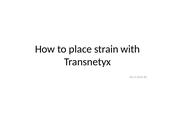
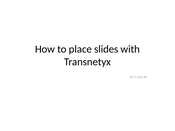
strain: strain -> slides
